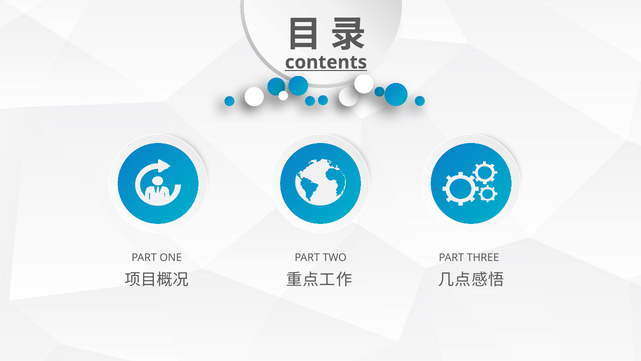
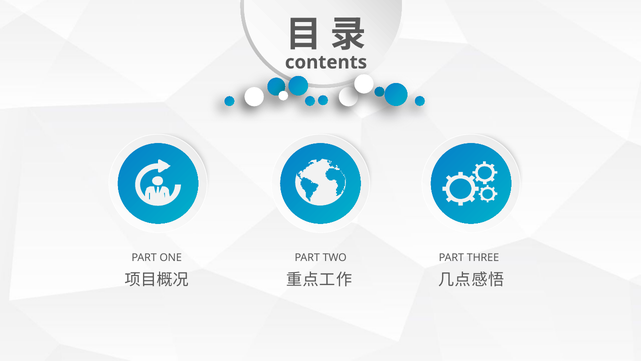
contents underline: present -> none
